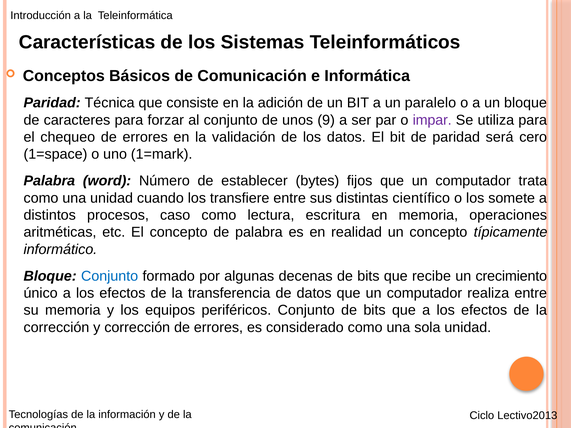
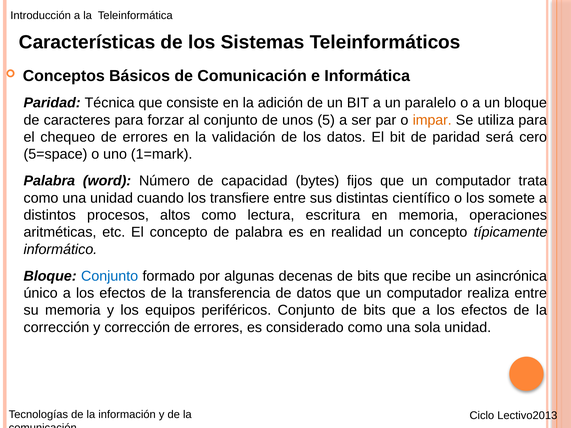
9: 9 -> 5
impar colour: purple -> orange
1=space: 1=space -> 5=space
establecer: establecer -> capacidad
caso: caso -> altos
crecimiento: crecimiento -> asincrónica
